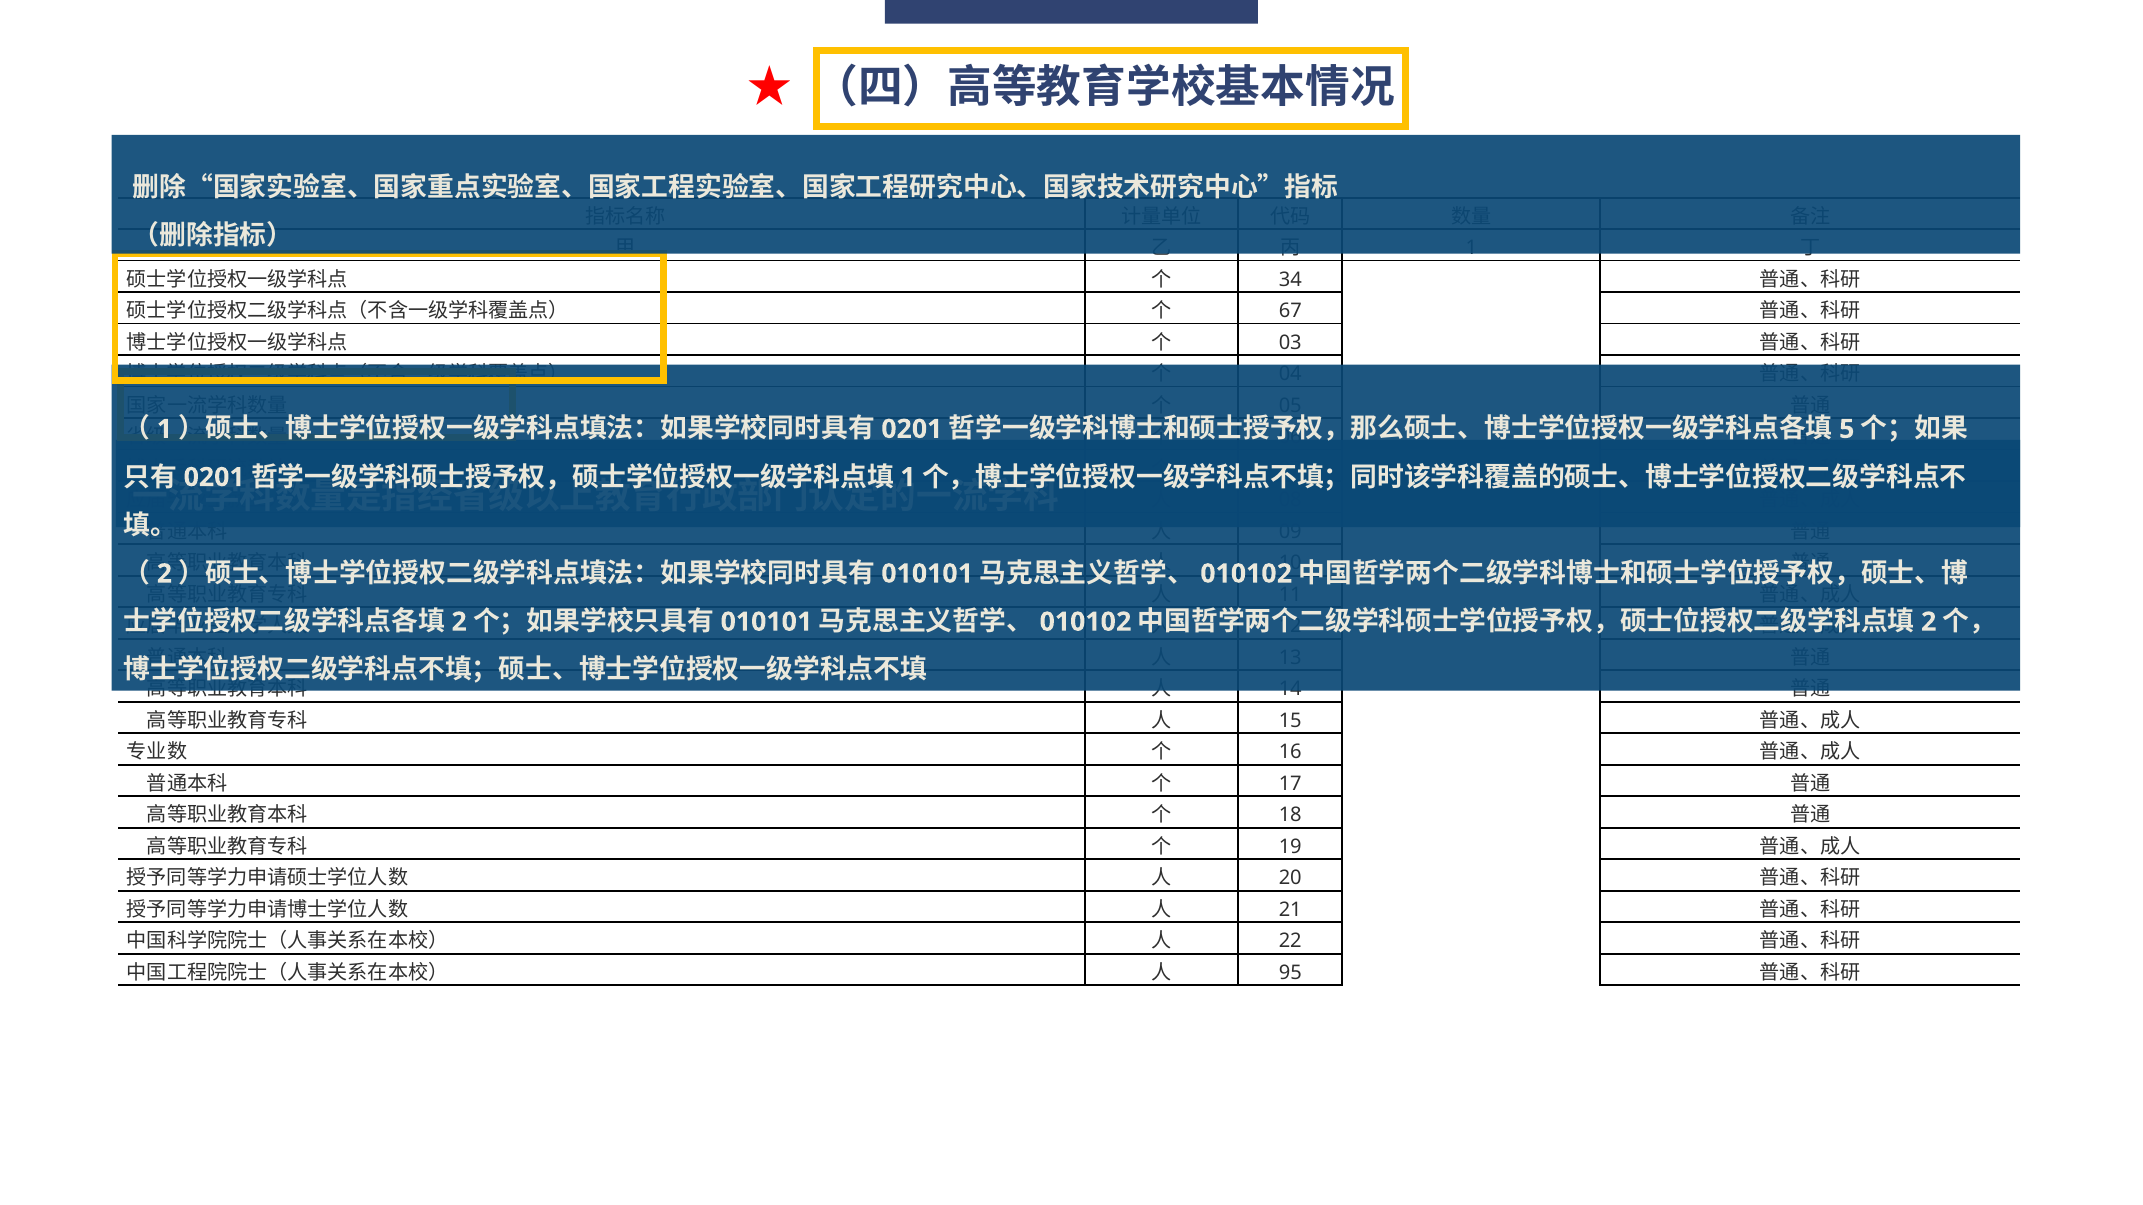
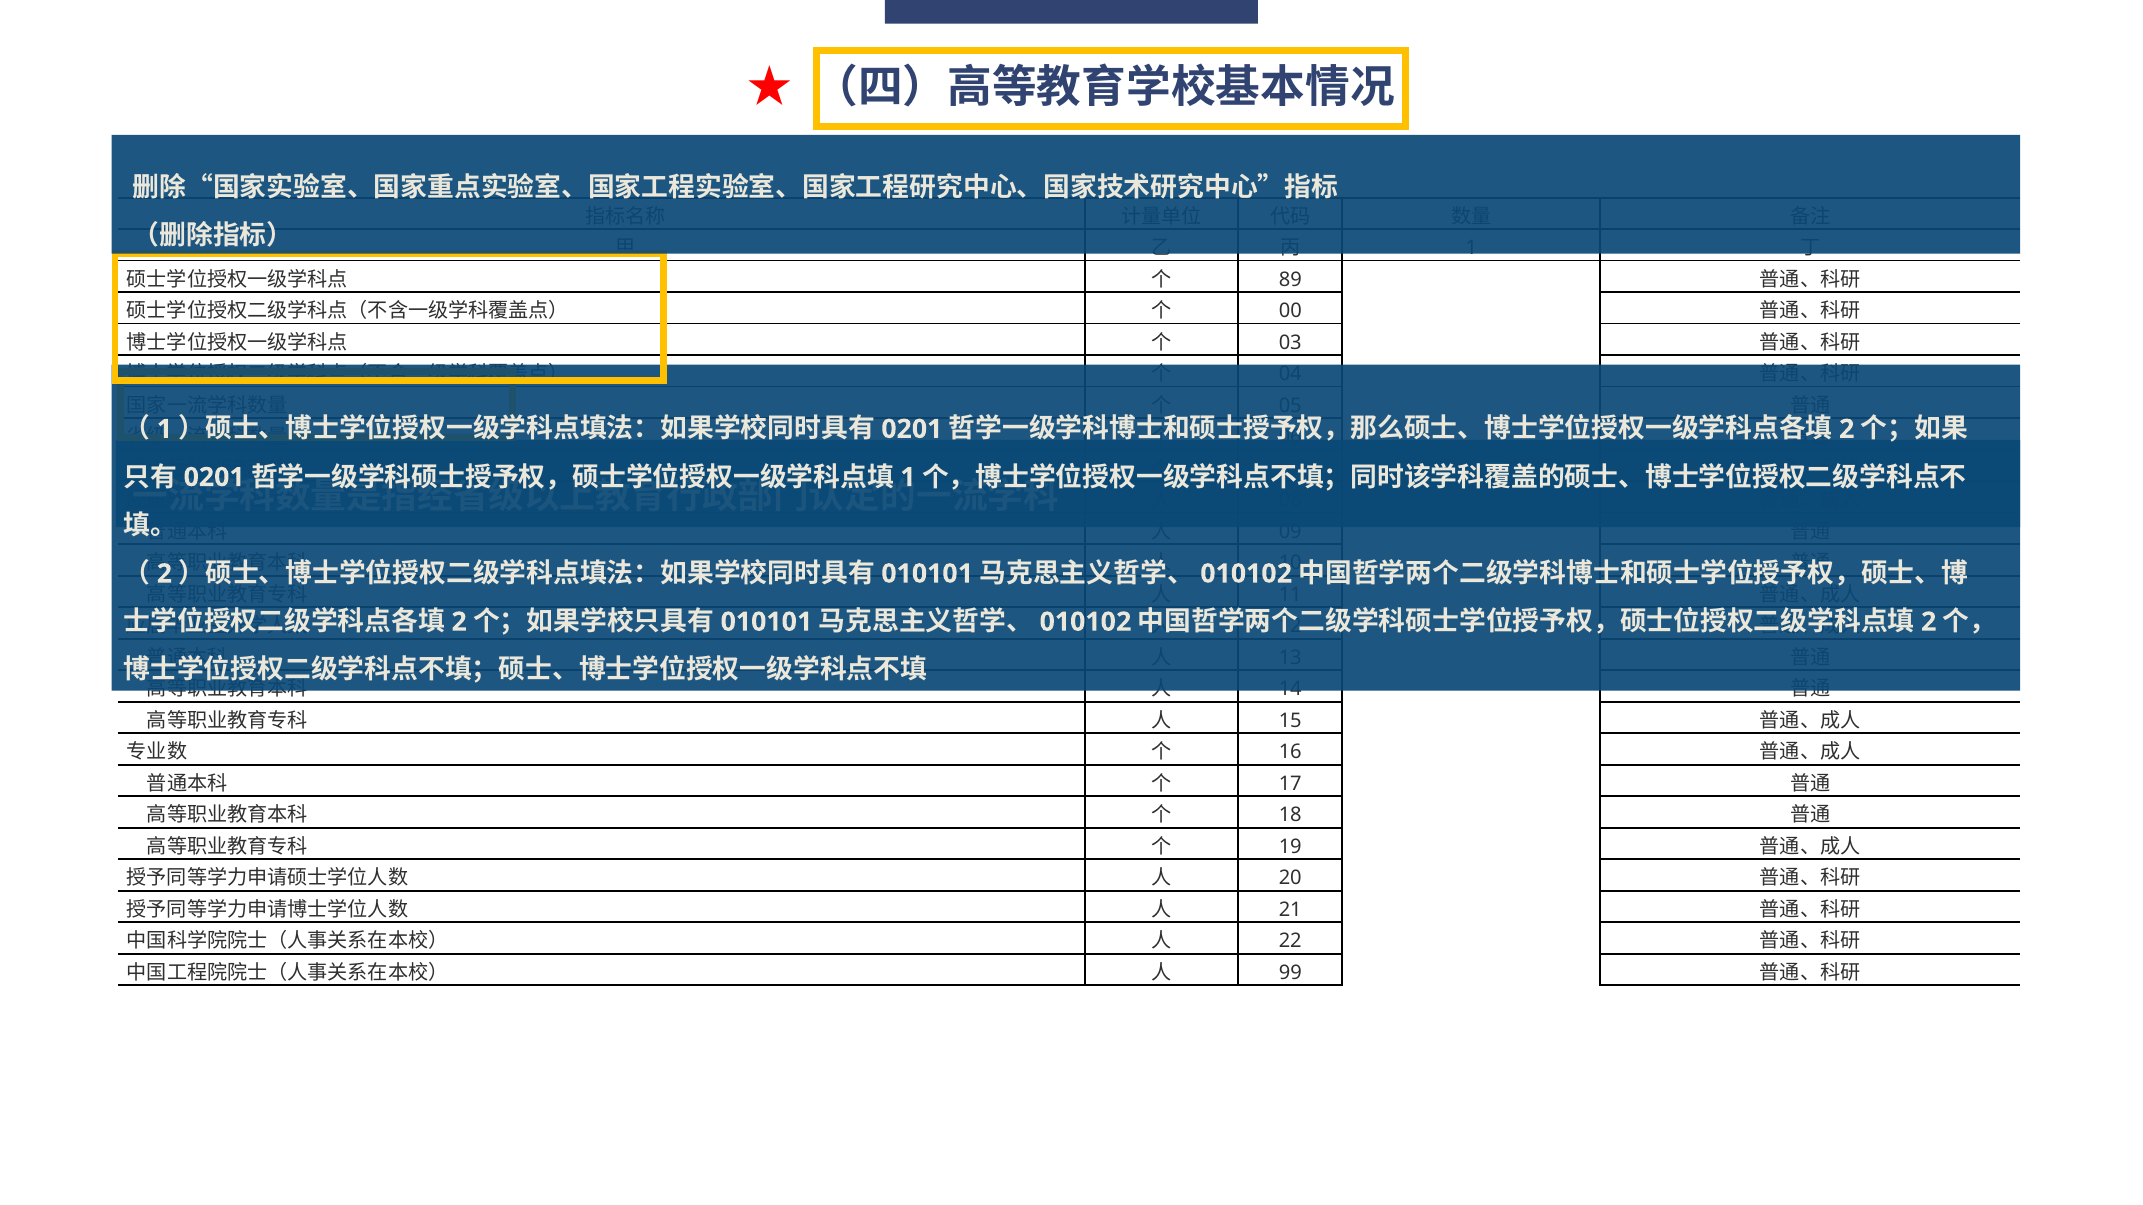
34: 34 -> 89
67: 67 -> 00
5 at (1847, 429): 5 -> 2
95: 95 -> 99
